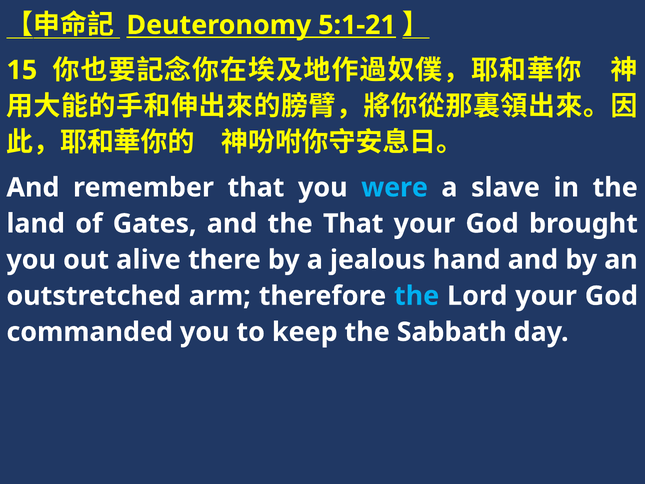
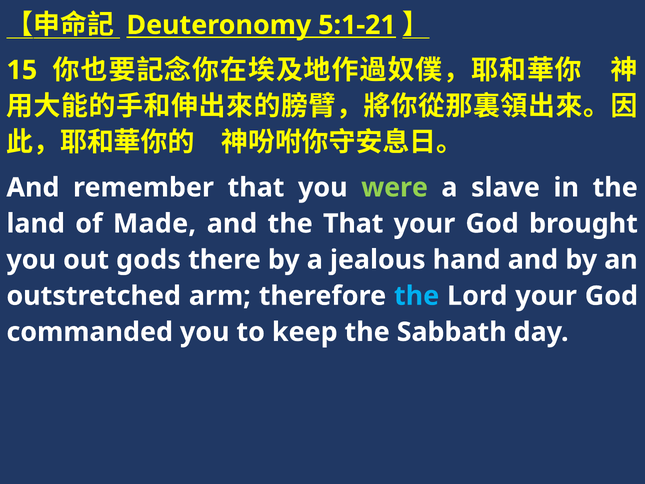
were colour: light blue -> light green
Gates: Gates -> Made
alive: alive -> gods
